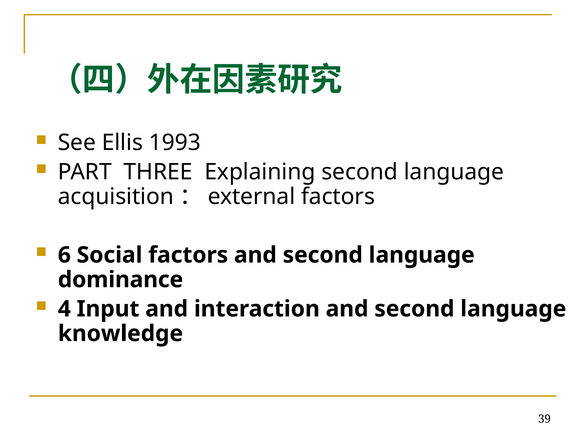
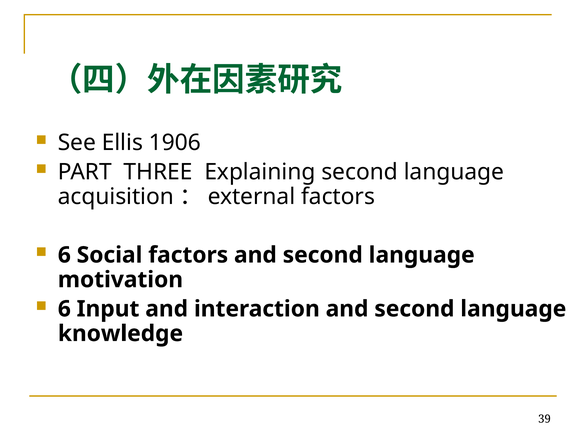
1993: 1993 -> 1906
dominance: dominance -> motivation
4 at (64, 309): 4 -> 6
